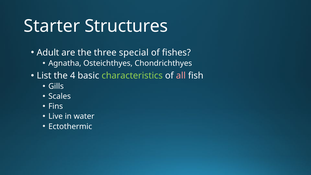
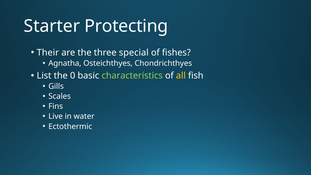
Structures: Structures -> Protecting
Adult: Adult -> Their
4: 4 -> 0
all colour: pink -> yellow
